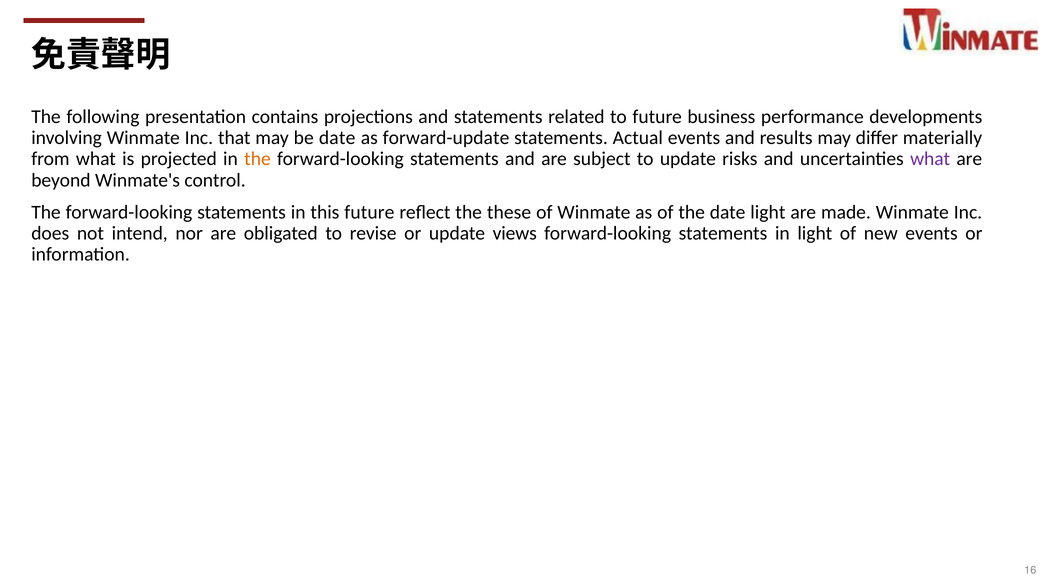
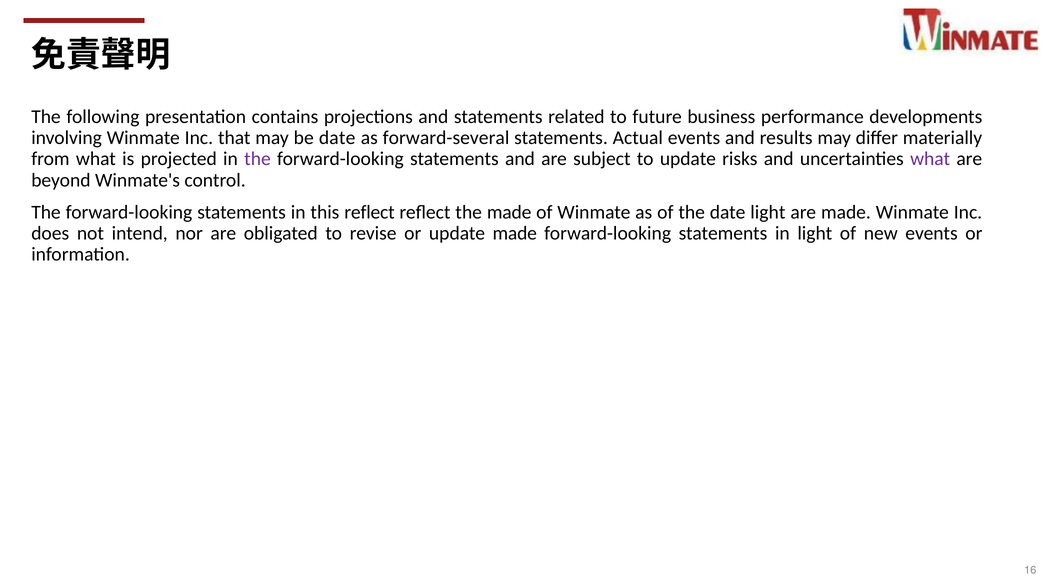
forward-update: forward-update -> forward-several
the at (257, 159) colour: orange -> purple
this future: future -> reflect
the these: these -> made
update views: views -> made
